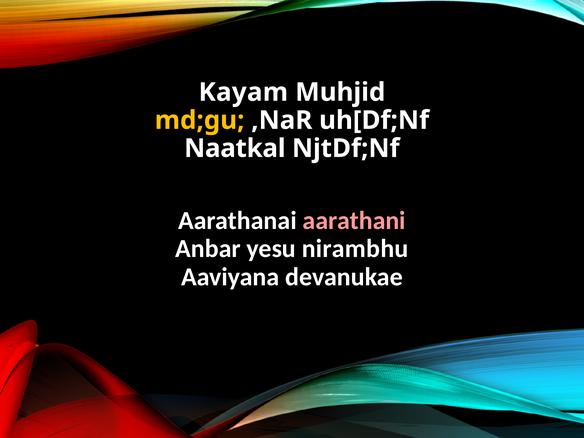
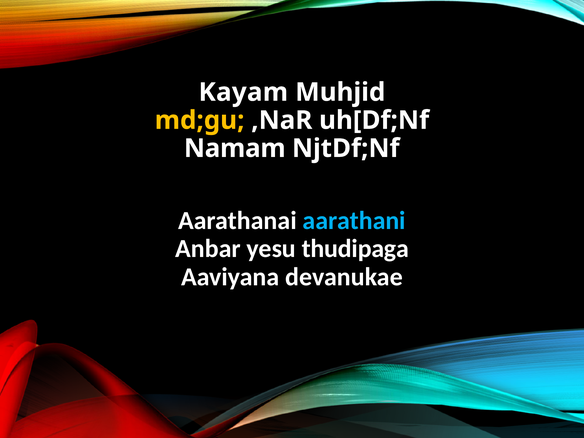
Naatkal: Naatkal -> Namam
aarathani colour: pink -> light blue
nirambhu: nirambhu -> thudipaga
